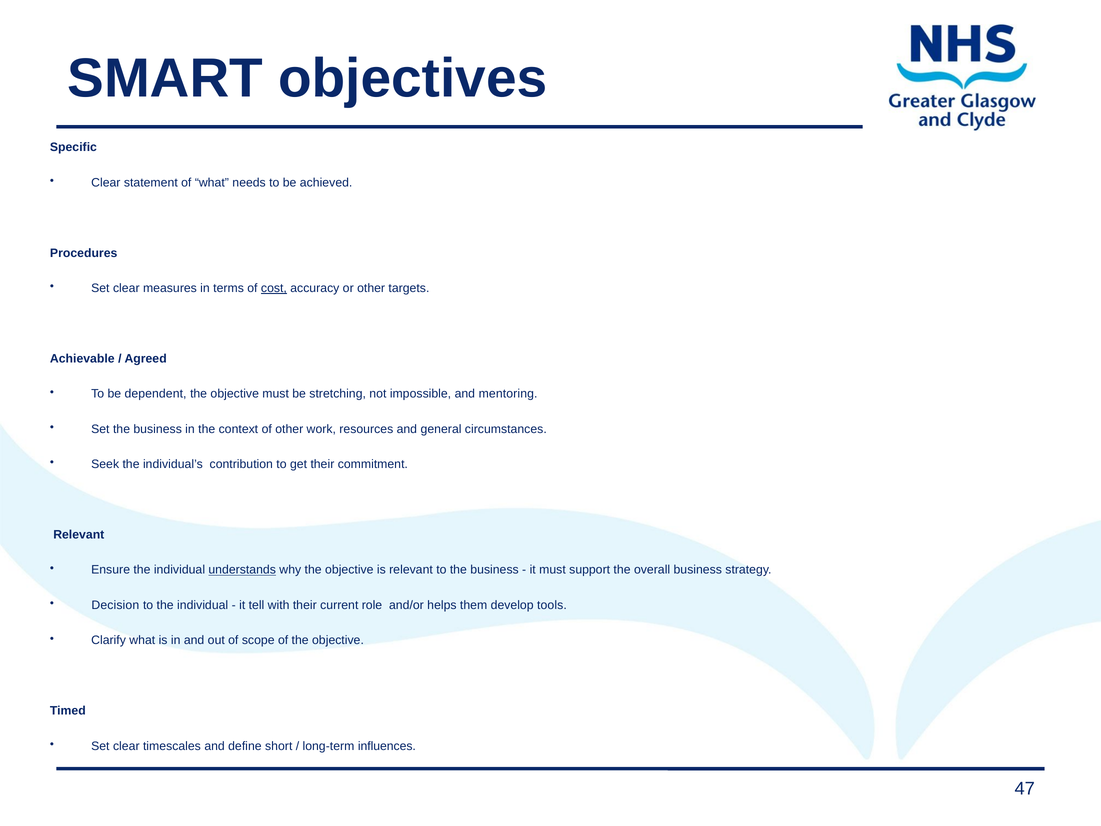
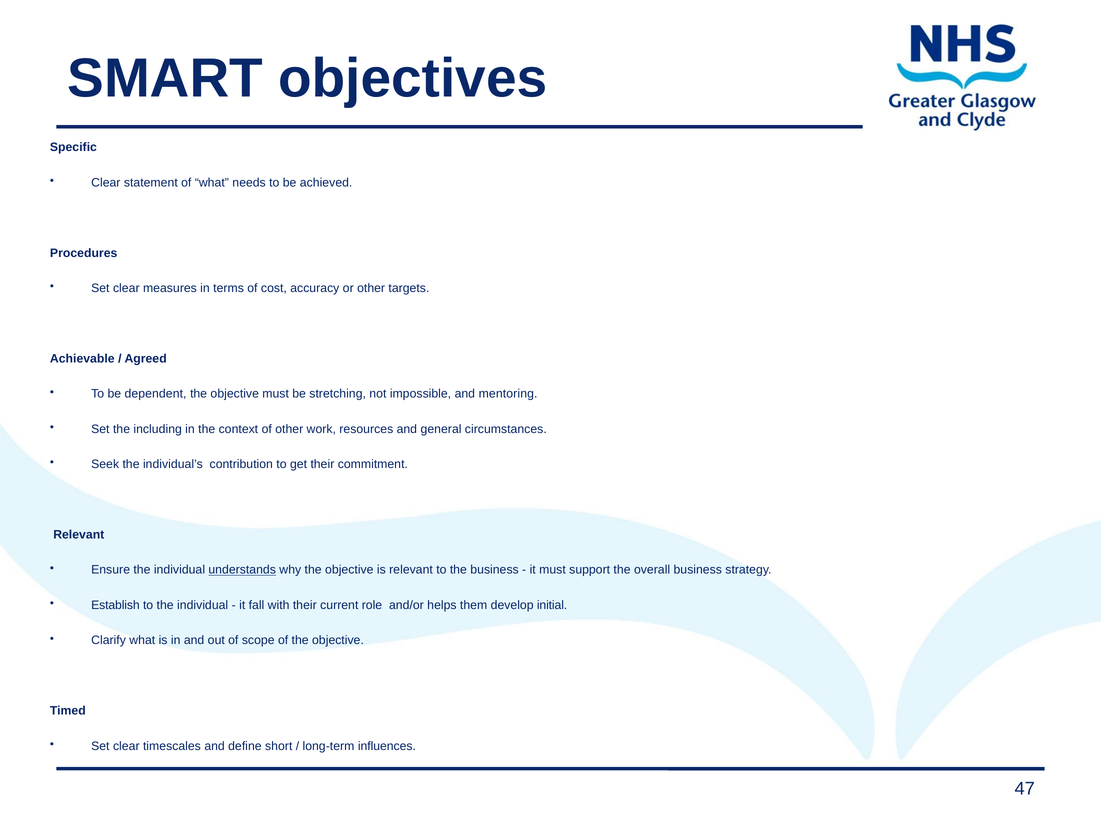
cost underline: present -> none
Set the business: business -> including
Decision: Decision -> Establish
tell: tell -> fall
tools: tools -> initial
